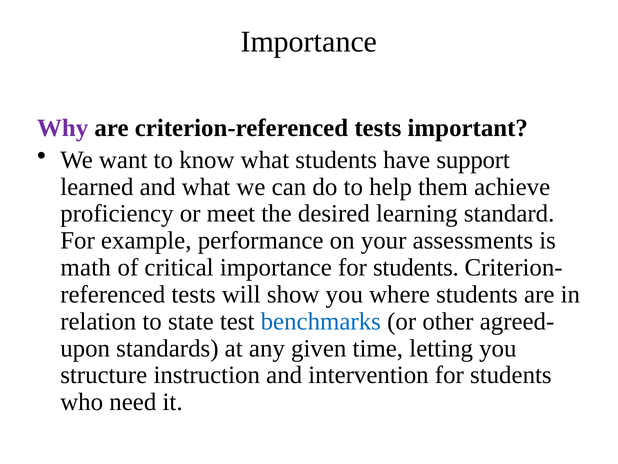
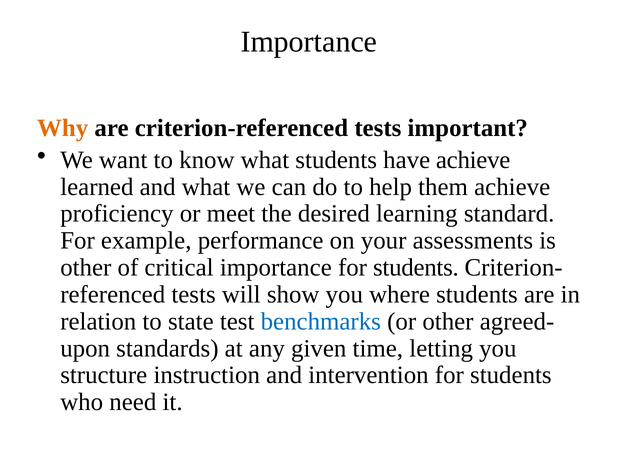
Why colour: purple -> orange
have support: support -> achieve
math at (86, 267): math -> other
